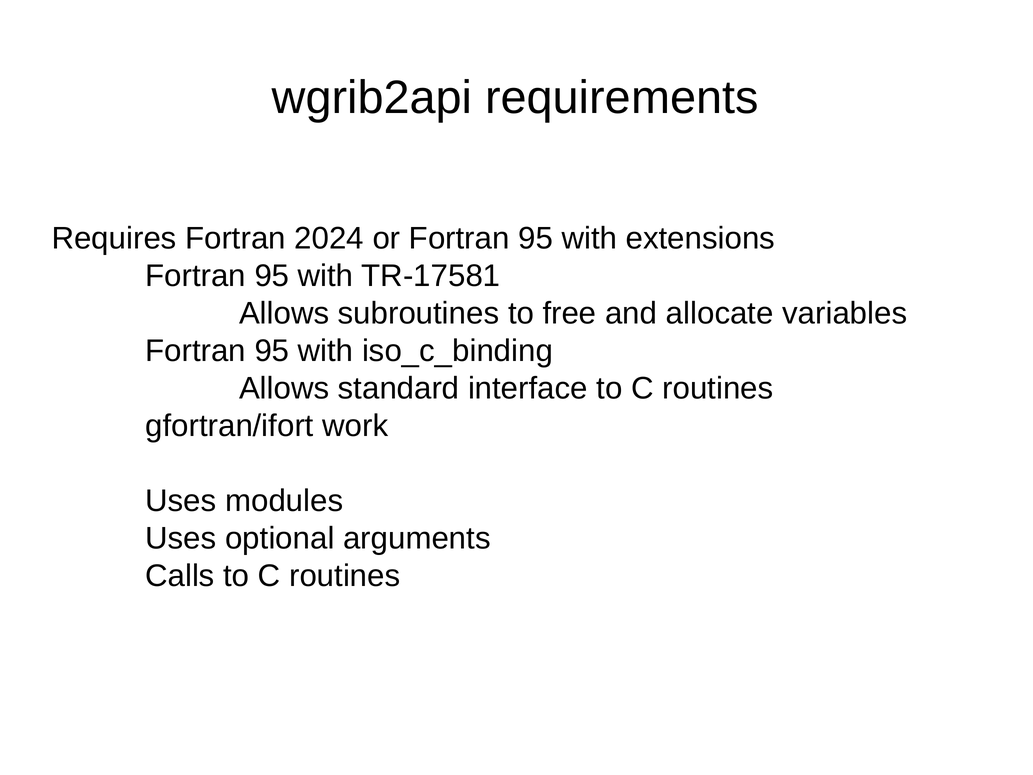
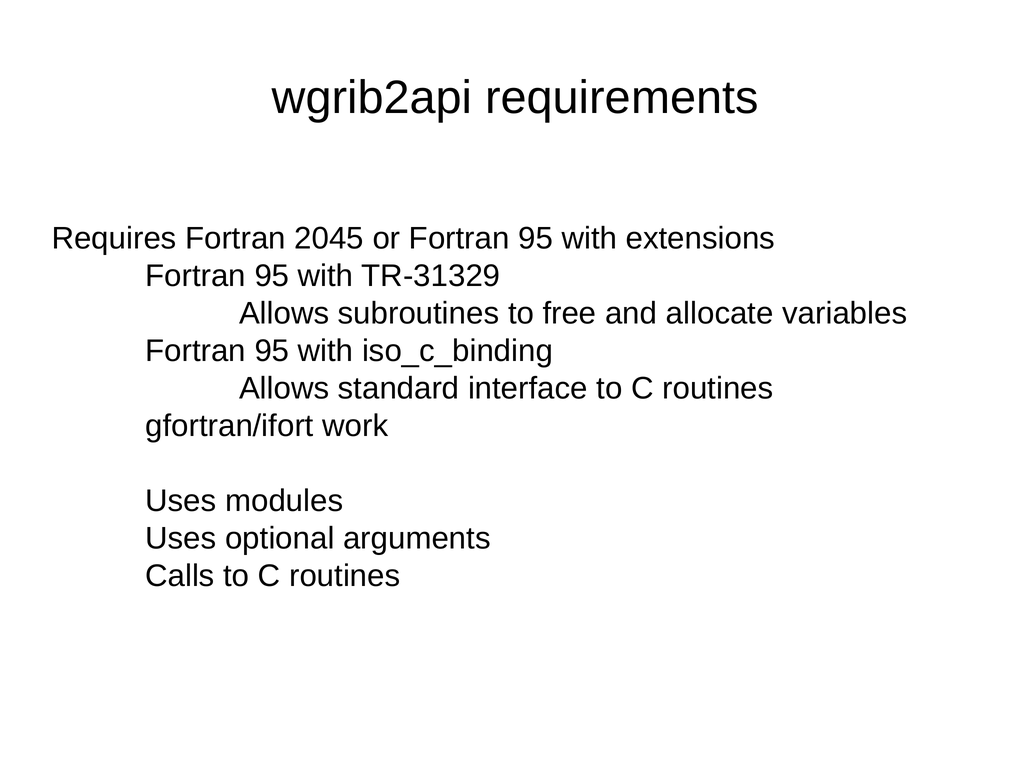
2024: 2024 -> 2045
TR-17581: TR-17581 -> TR-31329
